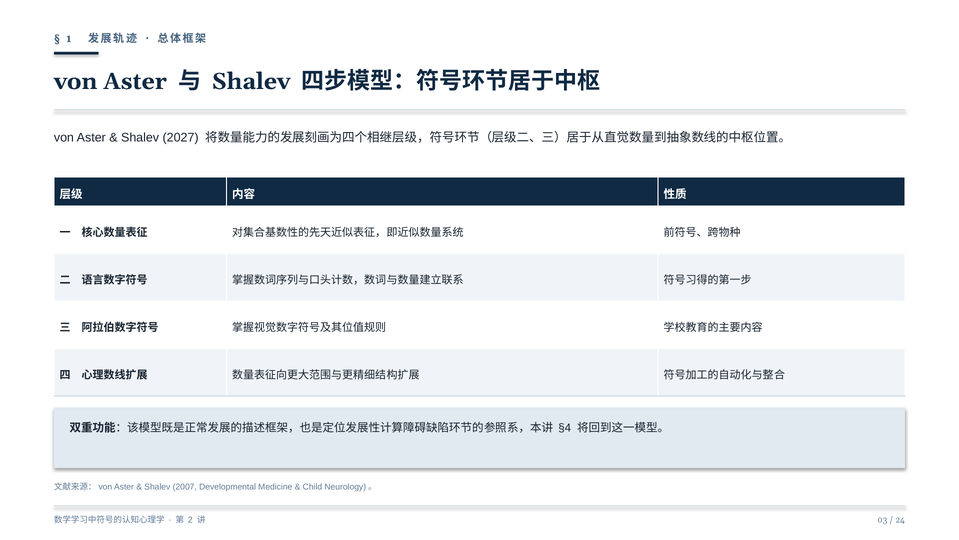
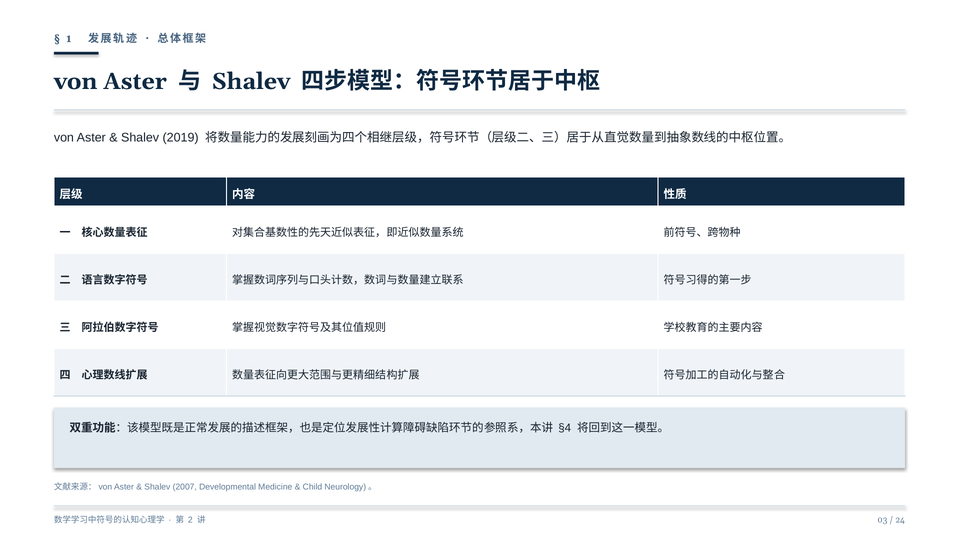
2027: 2027 -> 2019
